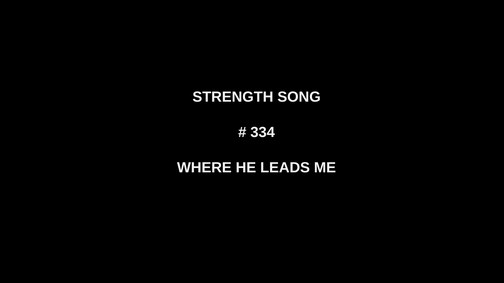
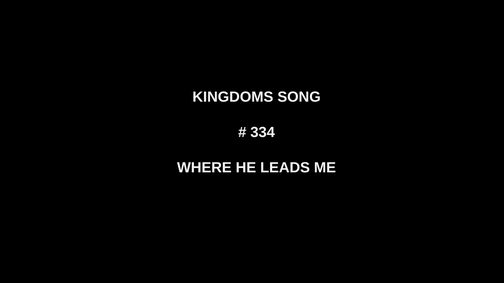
STRENGTH: STRENGTH -> KINGDOMS
